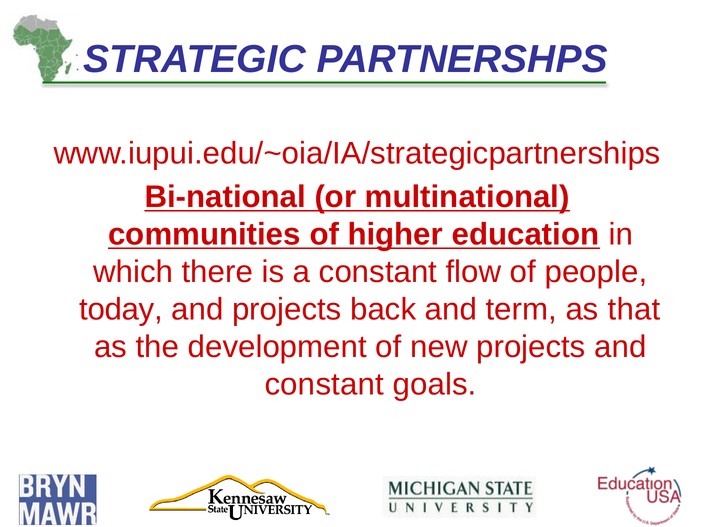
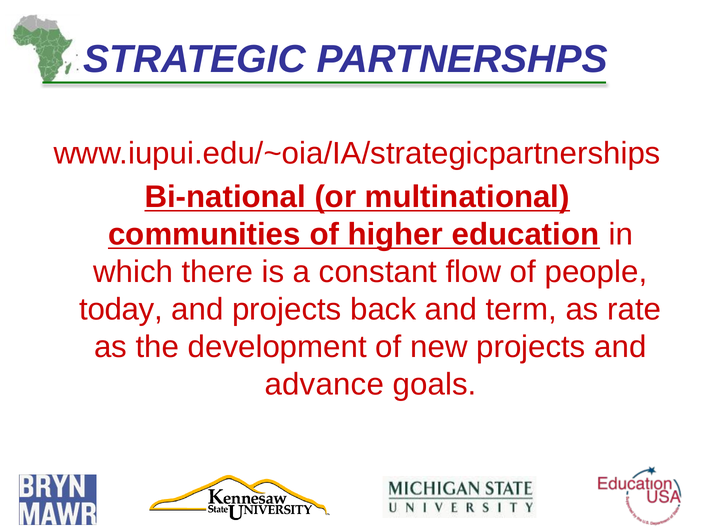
that: that -> rate
constant at (324, 385): constant -> advance
